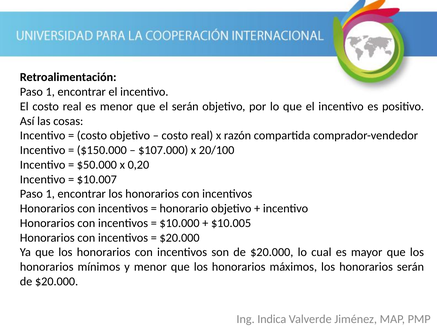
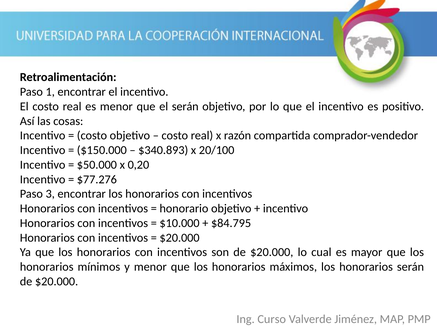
$107.000: $107.000 -> $340.893
$10.007: $10.007 -> $77.276
1 at (50, 194): 1 -> 3
$10.005: $10.005 -> $84.795
Indica: Indica -> Curso
